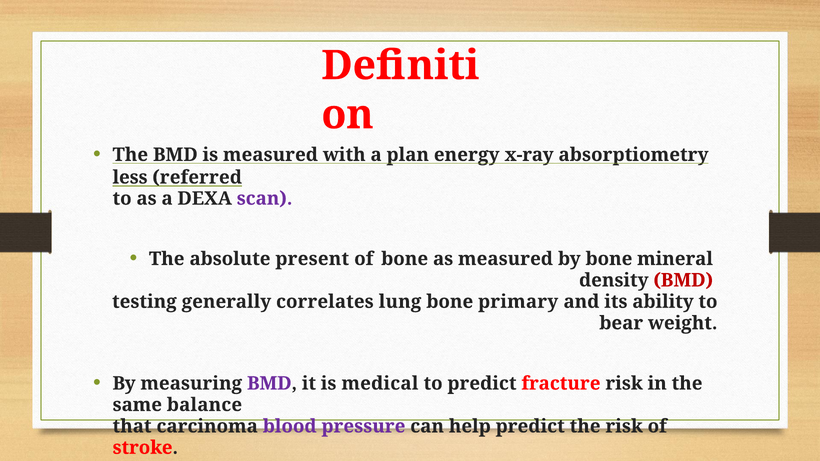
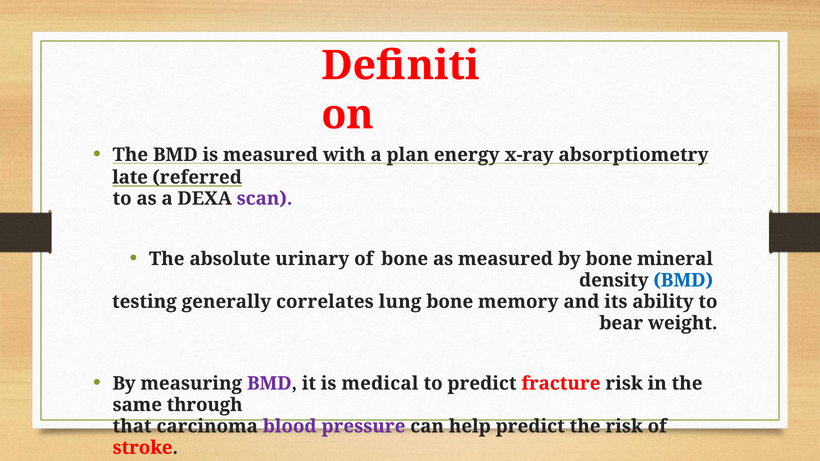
less: less -> late
present: present -> urinary
BMD at (683, 280) colour: red -> blue
primary: primary -> memory
balance: balance -> through
